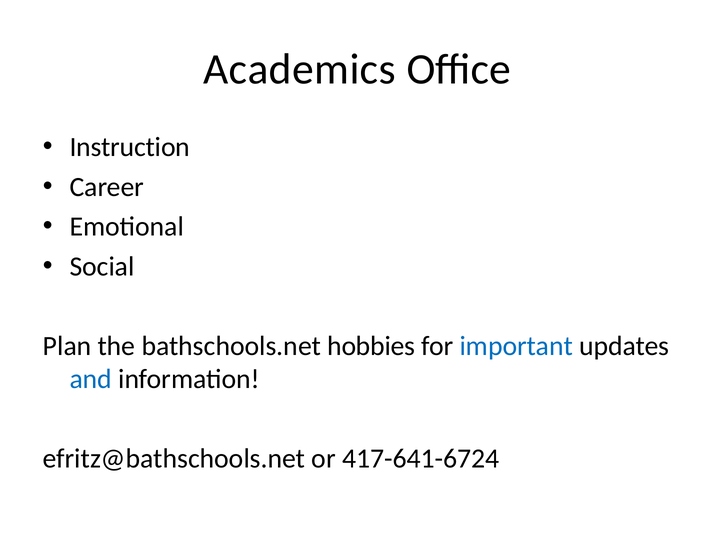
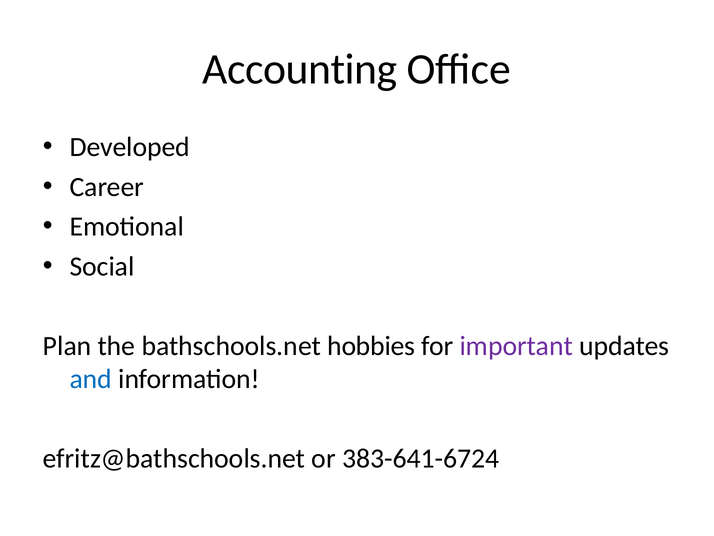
Academics: Academics -> Accounting
Instruction: Instruction -> Developed
important colour: blue -> purple
417-641-6724: 417-641-6724 -> 383-641-6724
